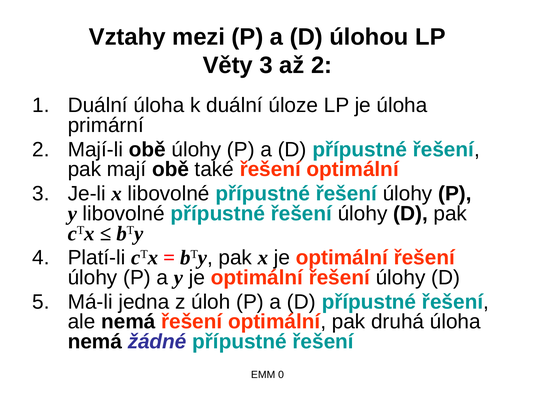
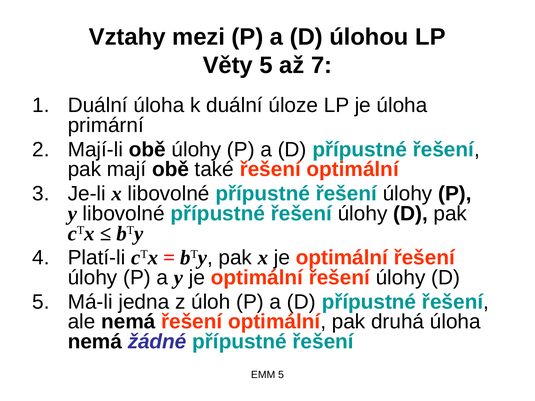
Věty 3: 3 -> 5
až 2: 2 -> 7
EMM 0: 0 -> 5
